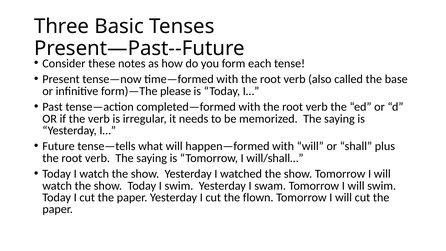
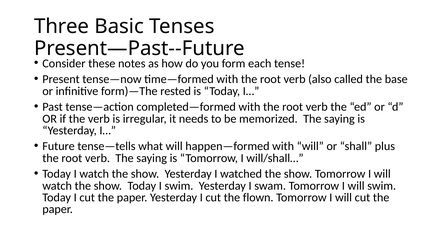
please: please -> rested
